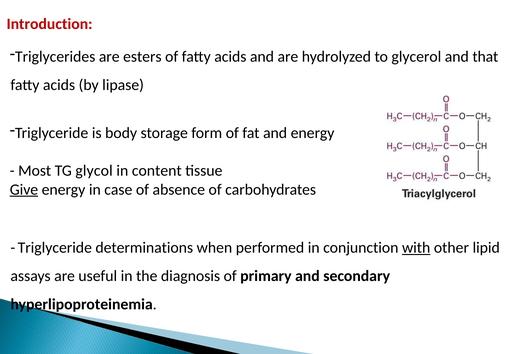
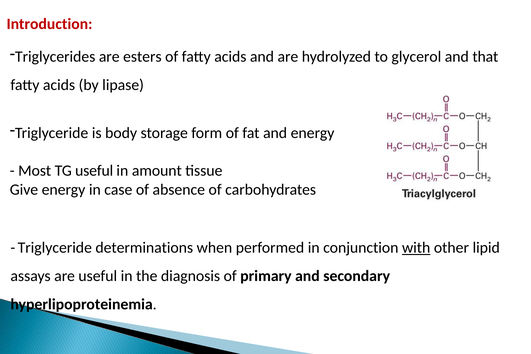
TG glycol: glycol -> useful
content: content -> amount
Give underline: present -> none
